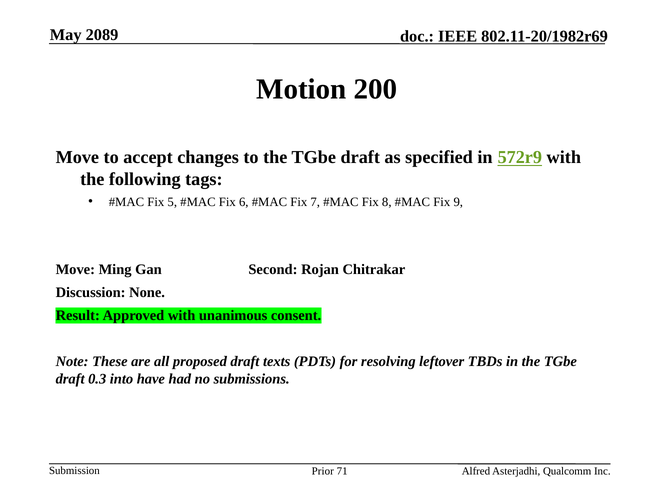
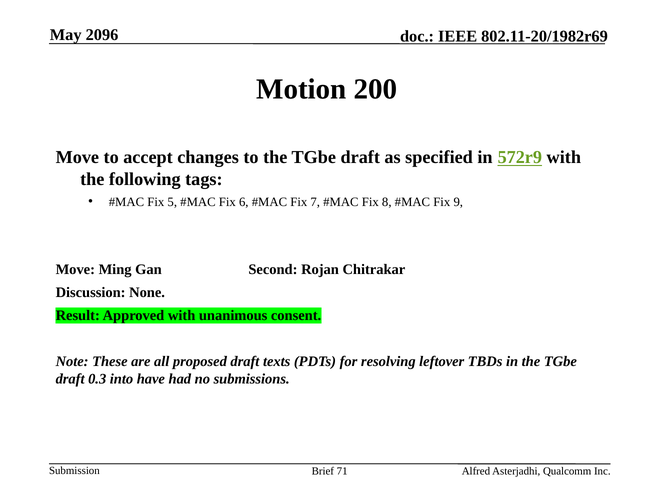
2089: 2089 -> 2096
Prior: Prior -> Brief
